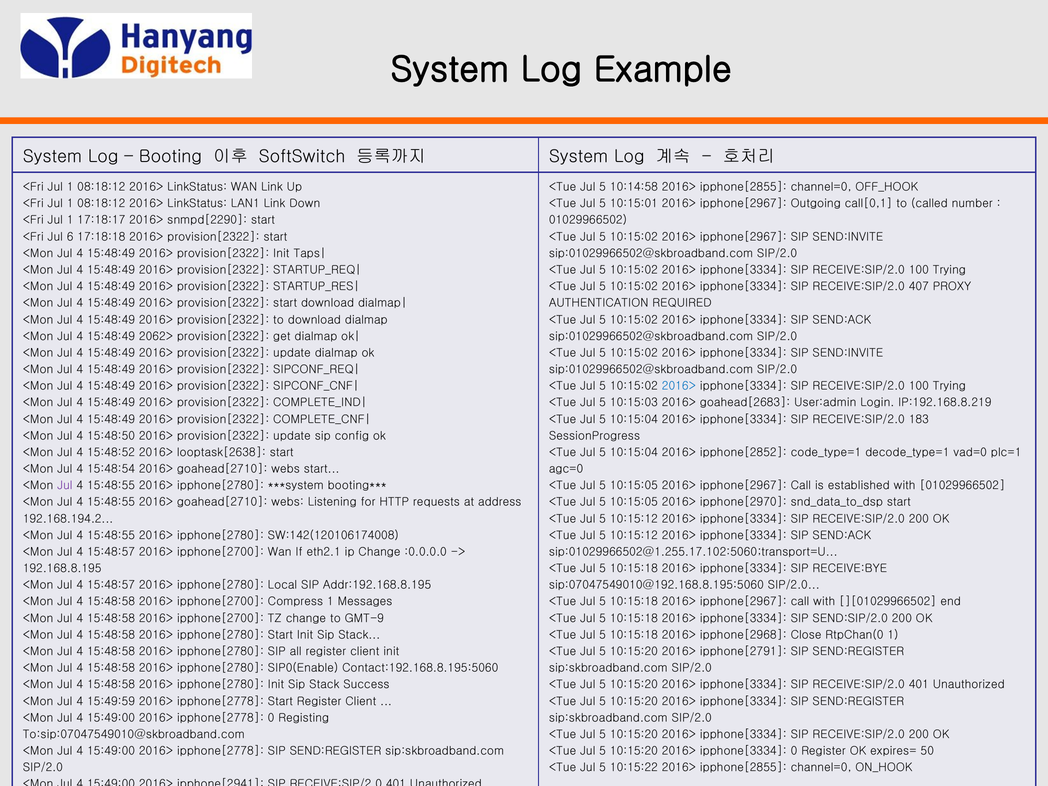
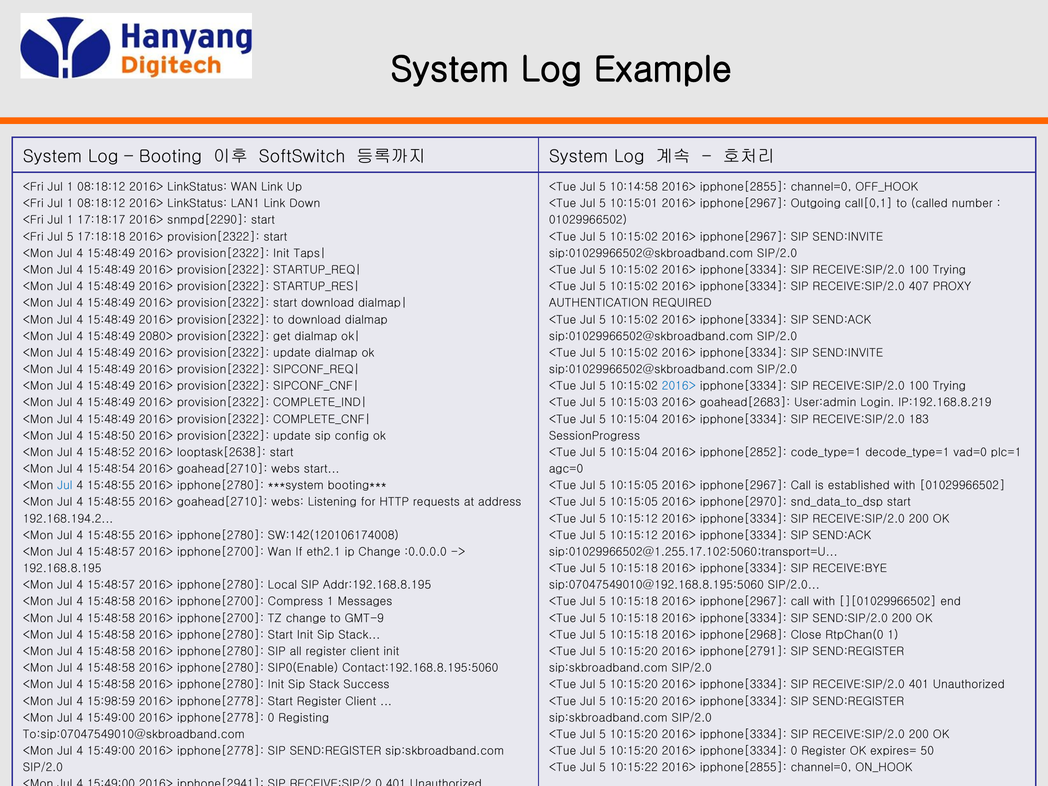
<Fri Jul 6: 6 -> 5
2062>: 2062> -> 2080>
Jul at (65, 486) colour: purple -> blue
15:49:59: 15:49:59 -> 15:98:59
